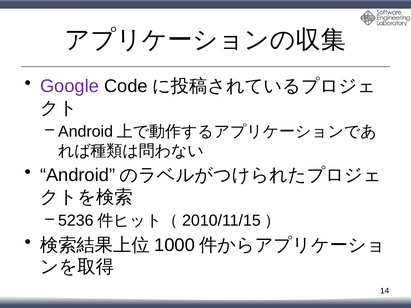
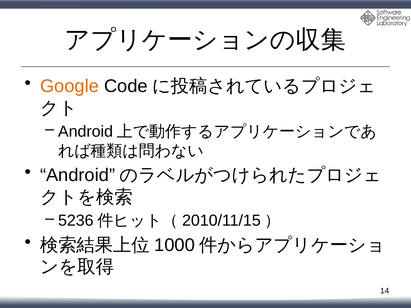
Google colour: purple -> orange
